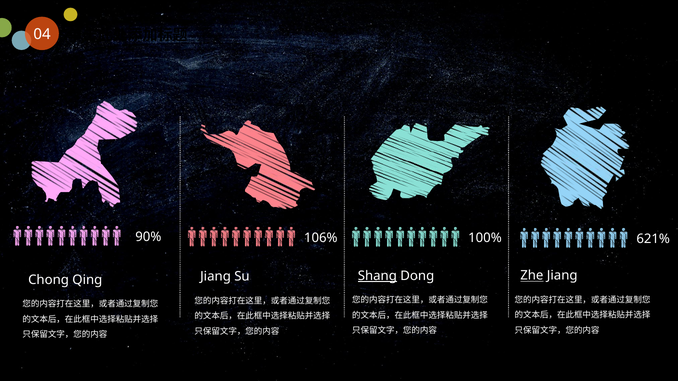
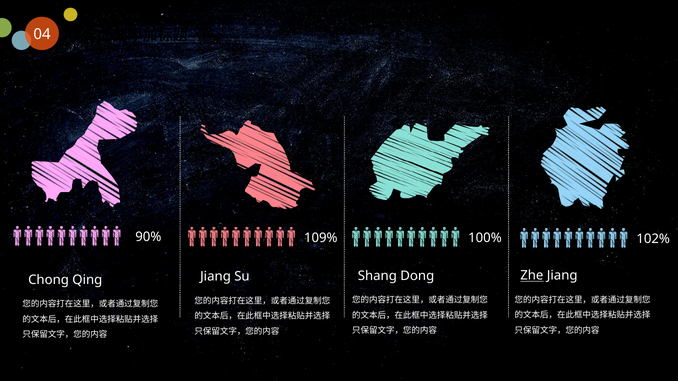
106%: 106% -> 109%
621%: 621% -> 102%
Shang underline: present -> none
